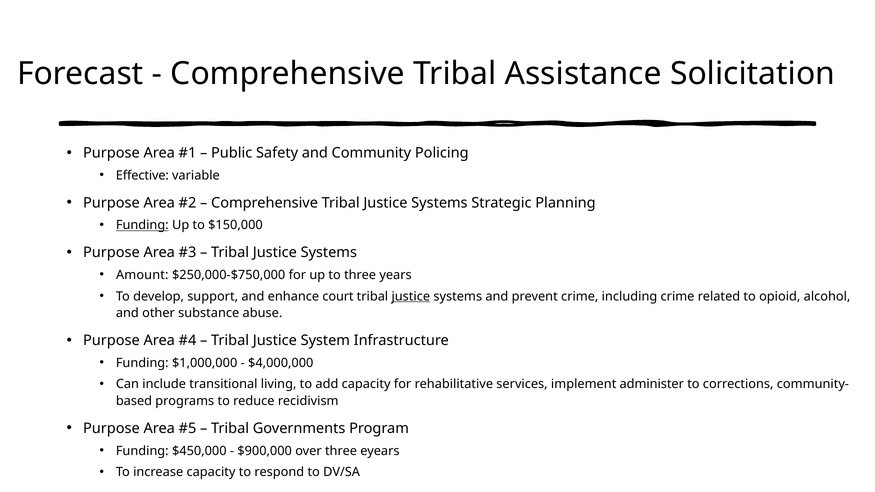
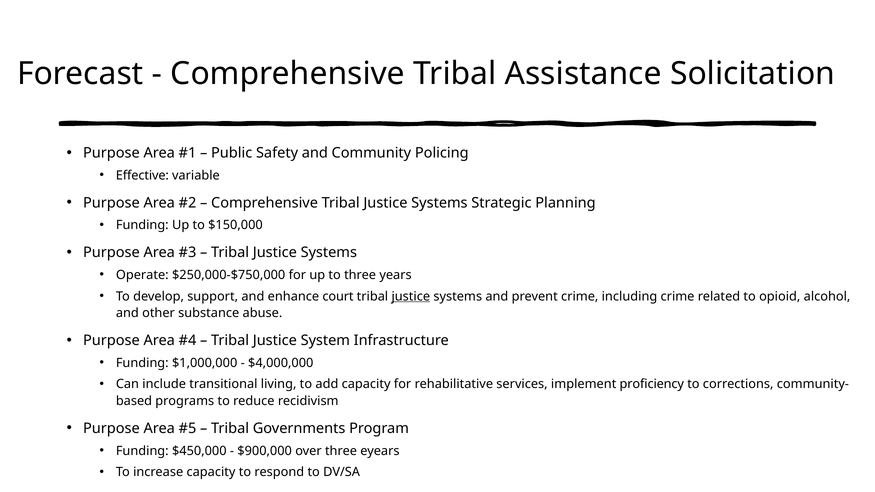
Funding at (142, 225) underline: present -> none
Amount: Amount -> Operate
administer: administer -> proficiency
